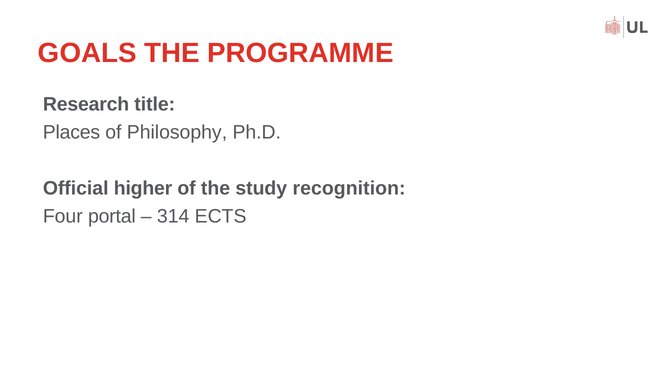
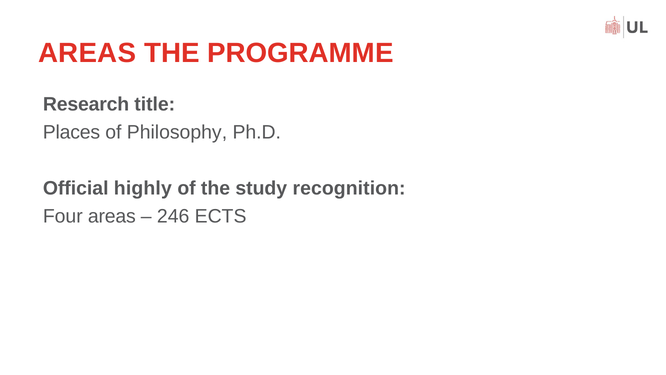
GOALS at (87, 53): GOALS -> AREAS
higher: higher -> highly
Four portal: portal -> areas
314: 314 -> 246
